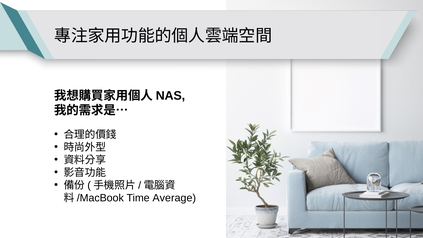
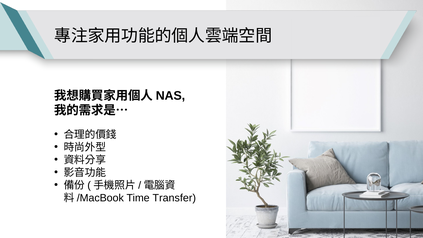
Average: Average -> Transfer
